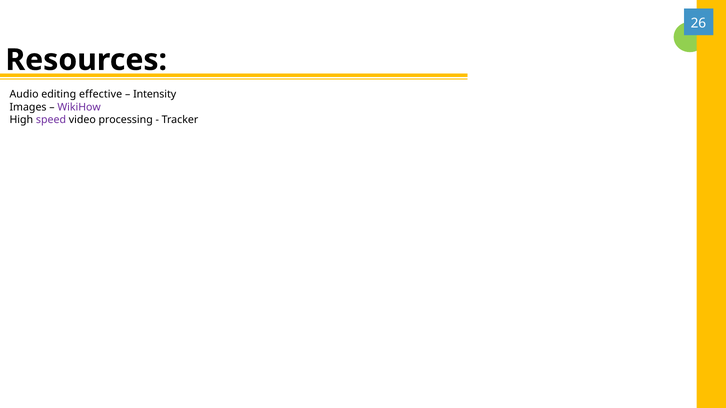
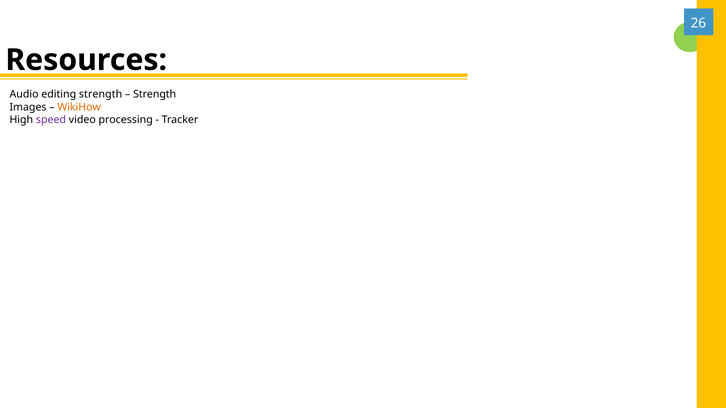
editing effective: effective -> strength
Intensity at (155, 94): Intensity -> Strength
WikiHow colour: purple -> orange
